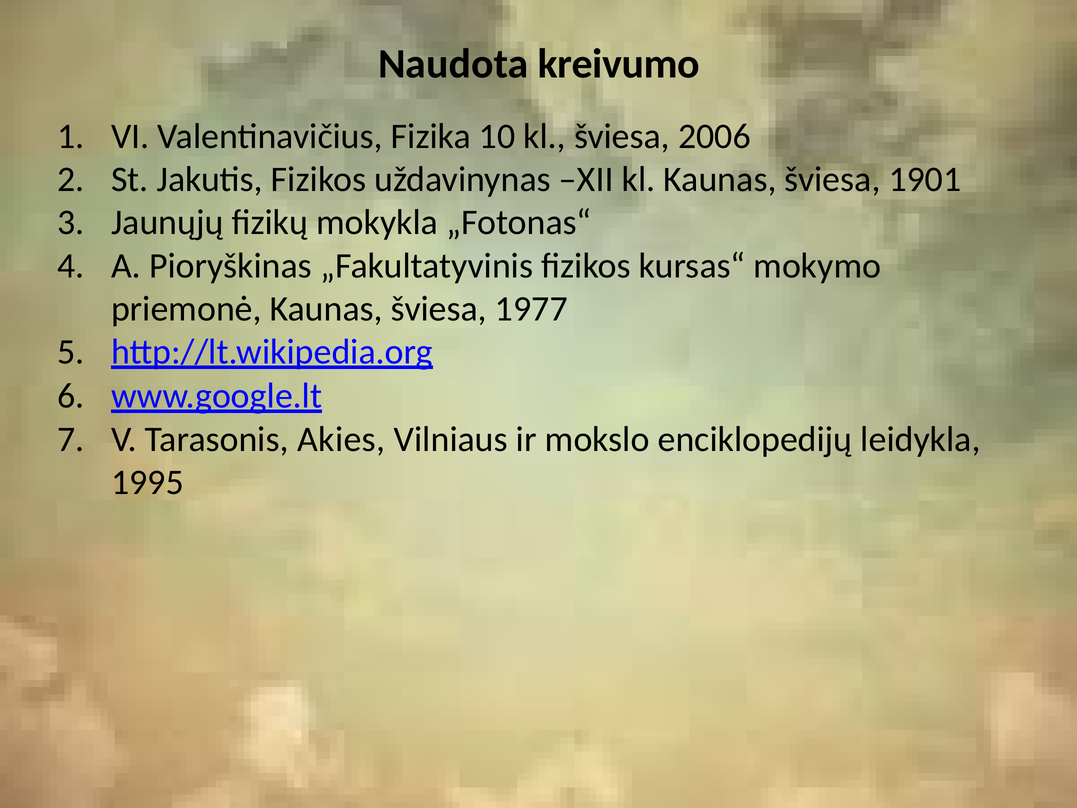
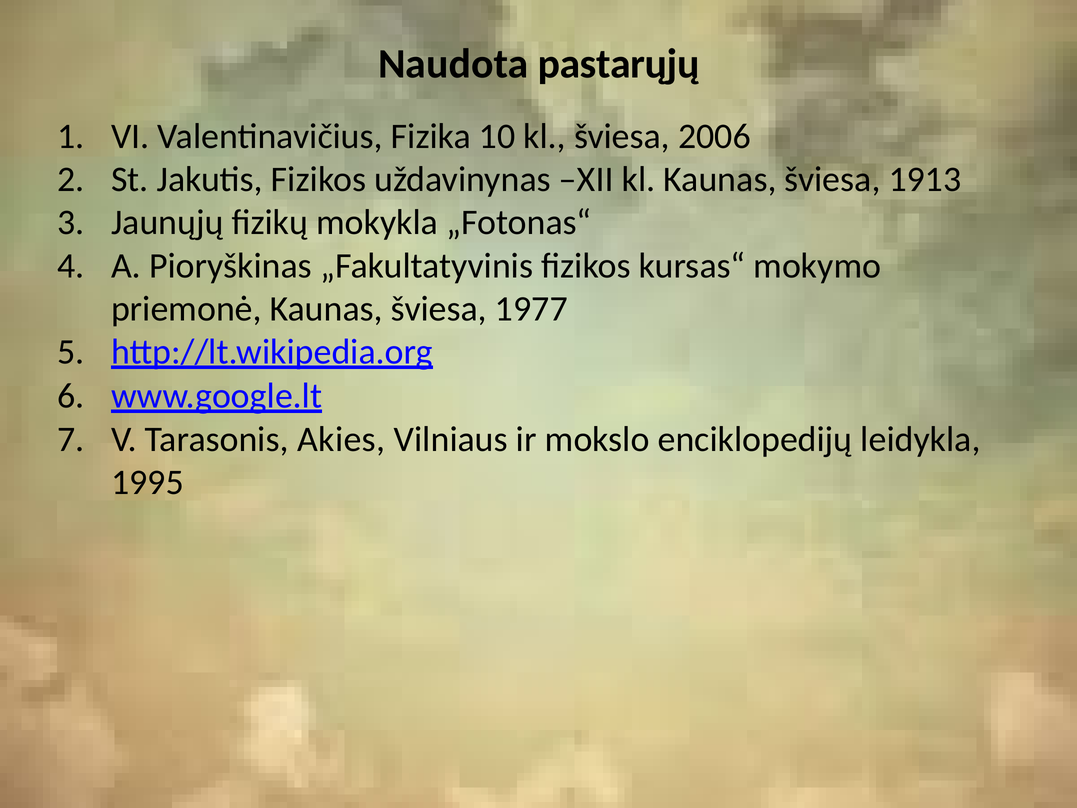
kreivumo: kreivumo -> pastarųjų
1901: 1901 -> 1913
